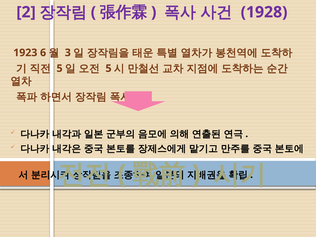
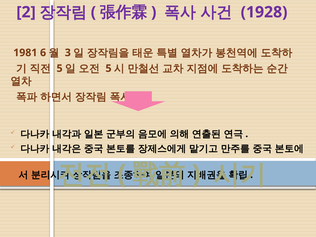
1923: 1923 -> 1981
